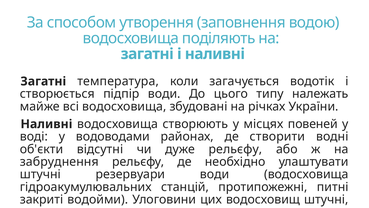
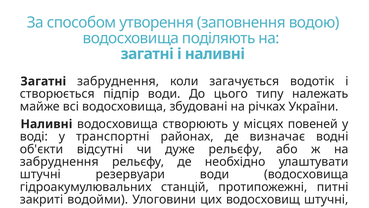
Загатні температура: температура -> забруднення
у водоводами: водоводами -> транспортні
створити: створити -> визначає
